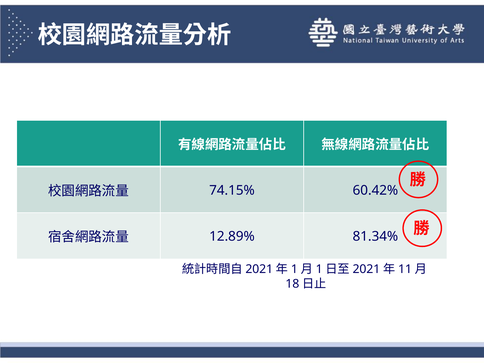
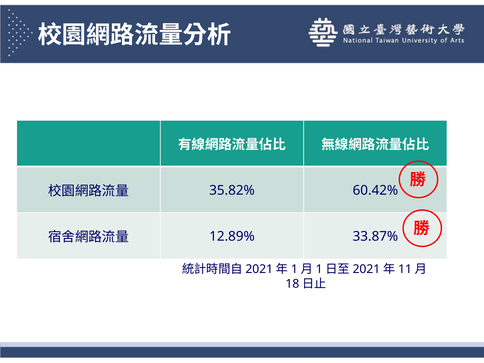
74.15%: 74.15% -> 35.82%
81.34%: 81.34% -> 33.87%
